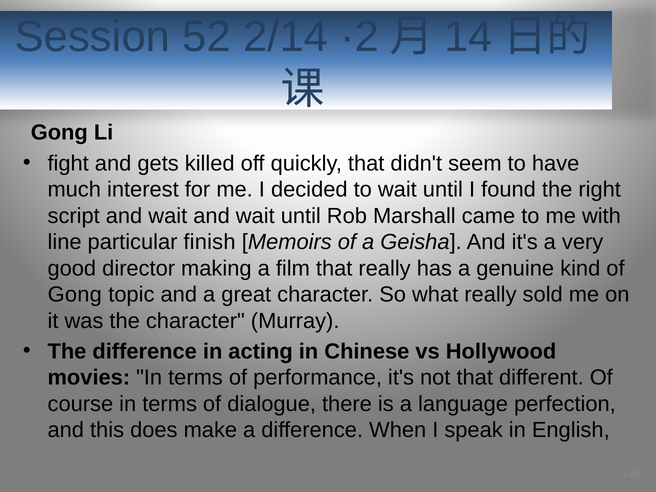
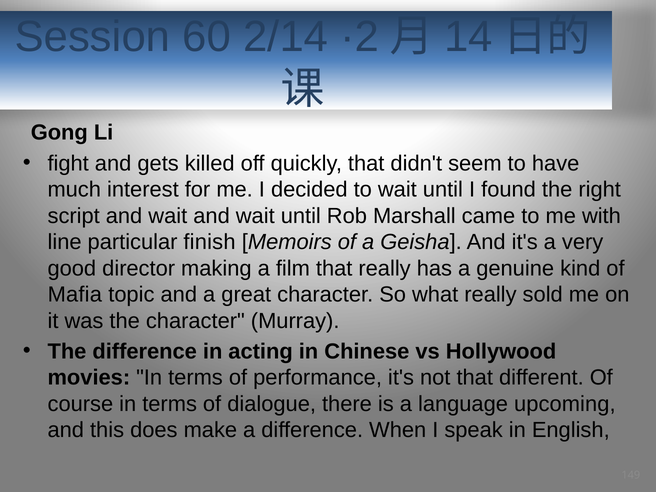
52: 52 -> 60
Gong at (75, 295): Gong -> Mafia
perfection: perfection -> upcoming
